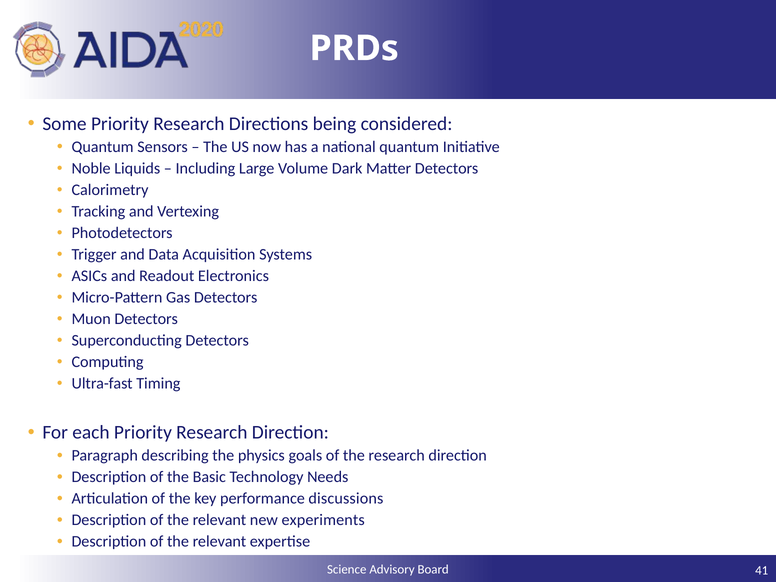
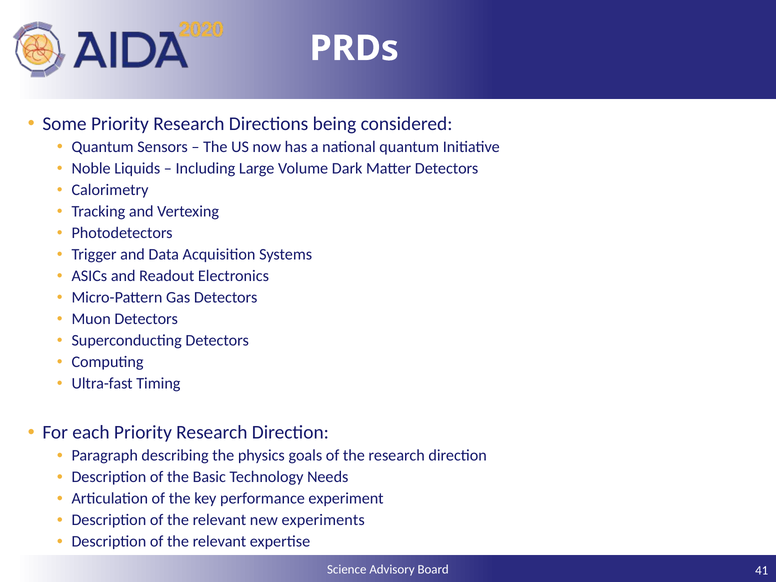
discussions: discussions -> experiment
